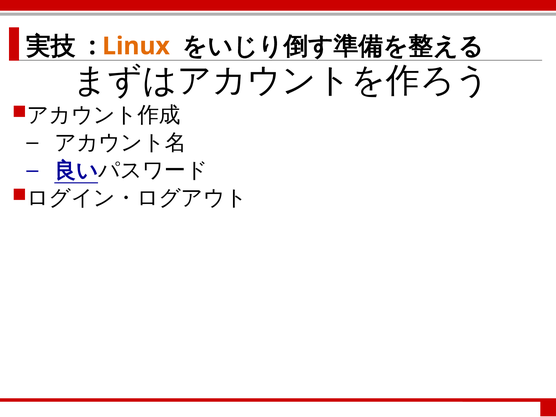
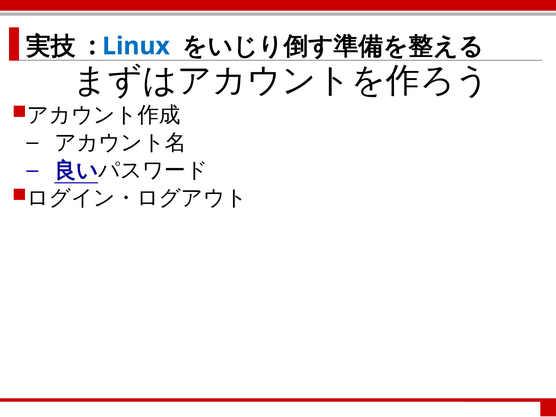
Linux colour: orange -> blue
